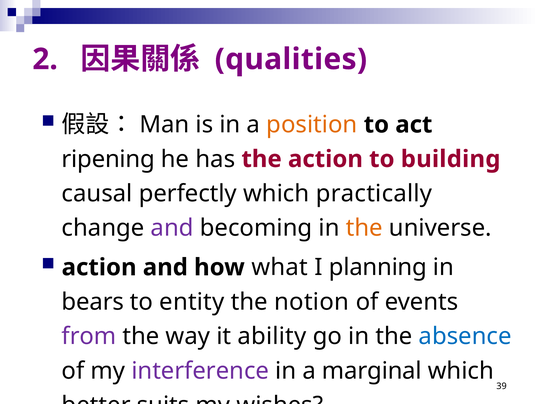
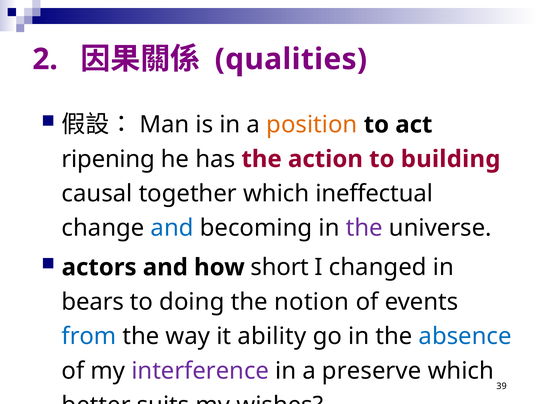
perfectly: perfectly -> together
practically: practically -> ineffectual
and at (172, 228) colour: purple -> blue
the at (364, 228) colour: orange -> purple
action at (99, 268): action -> actors
what: what -> short
planning: planning -> changed
entity: entity -> doing
from colour: purple -> blue
marginal: marginal -> preserve
